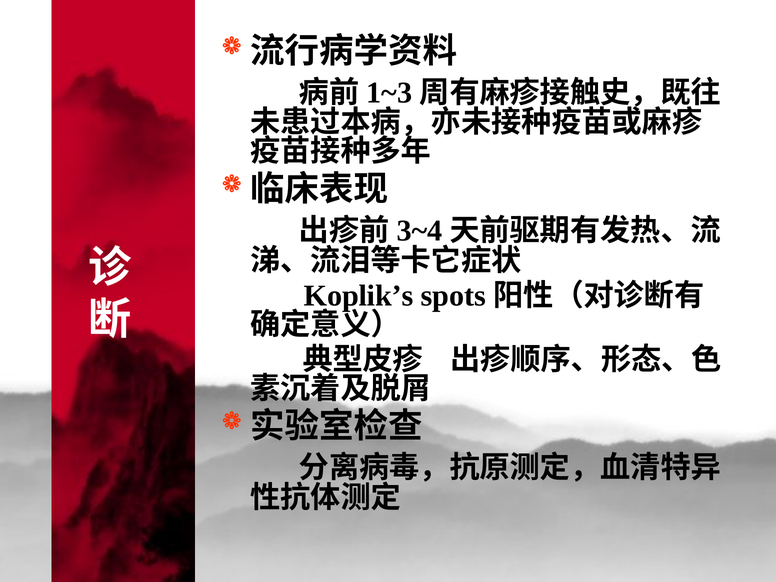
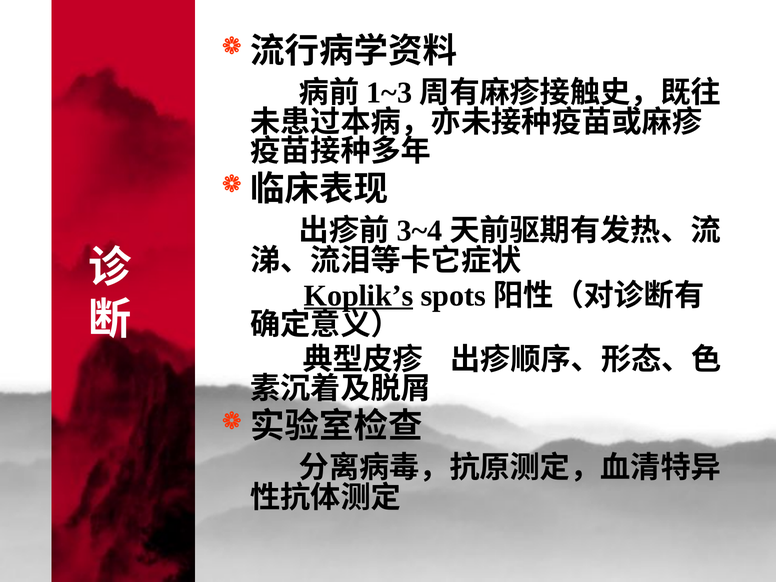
Koplik’s underline: none -> present
